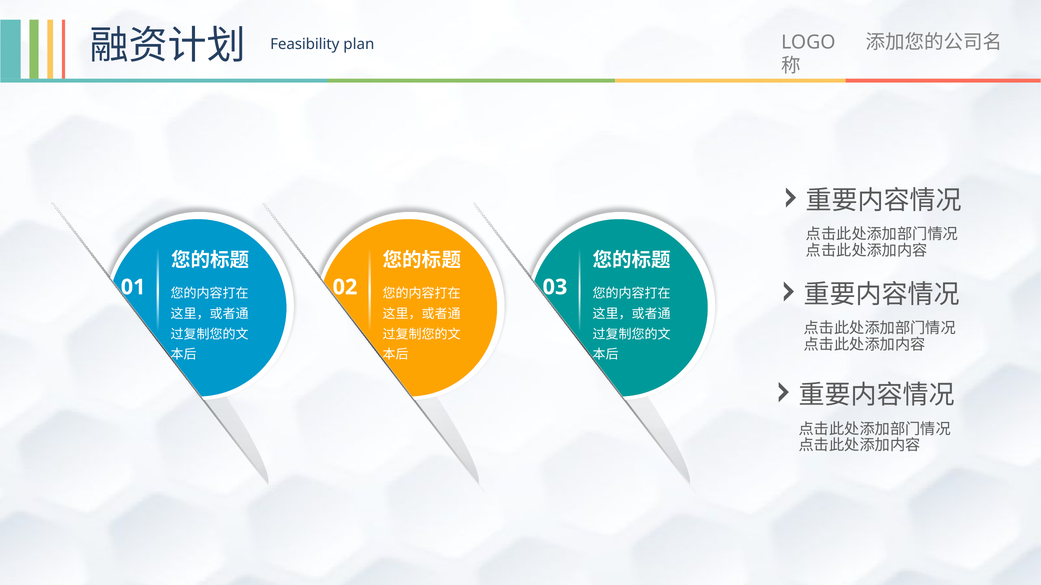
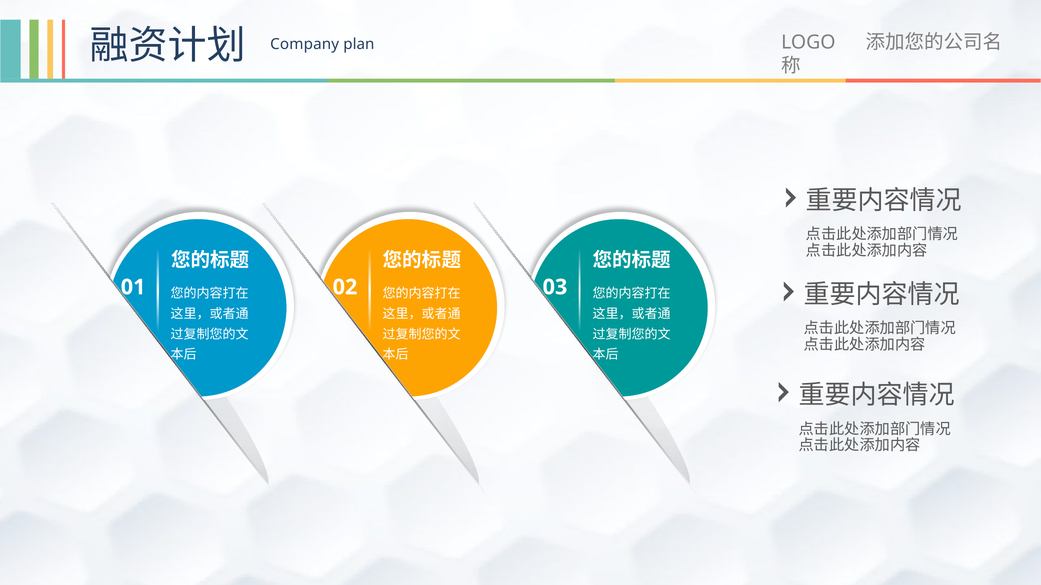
Feasibility: Feasibility -> Company
